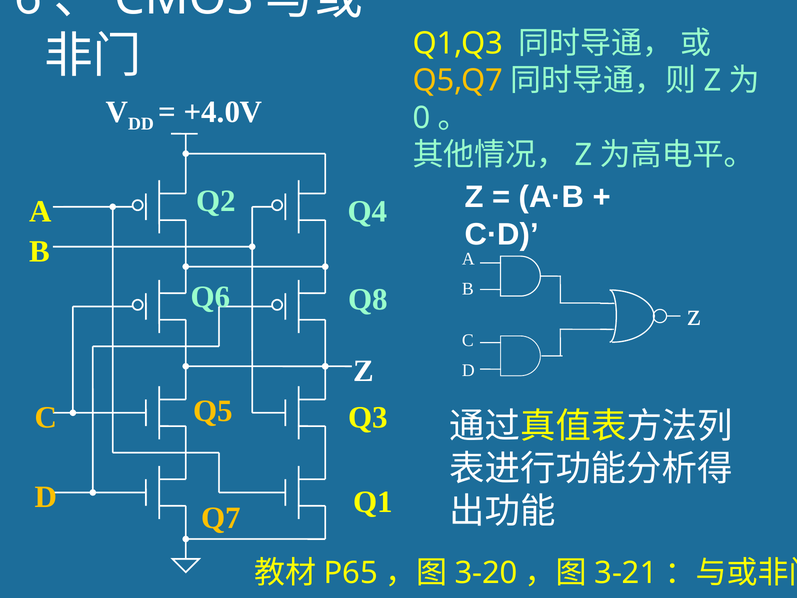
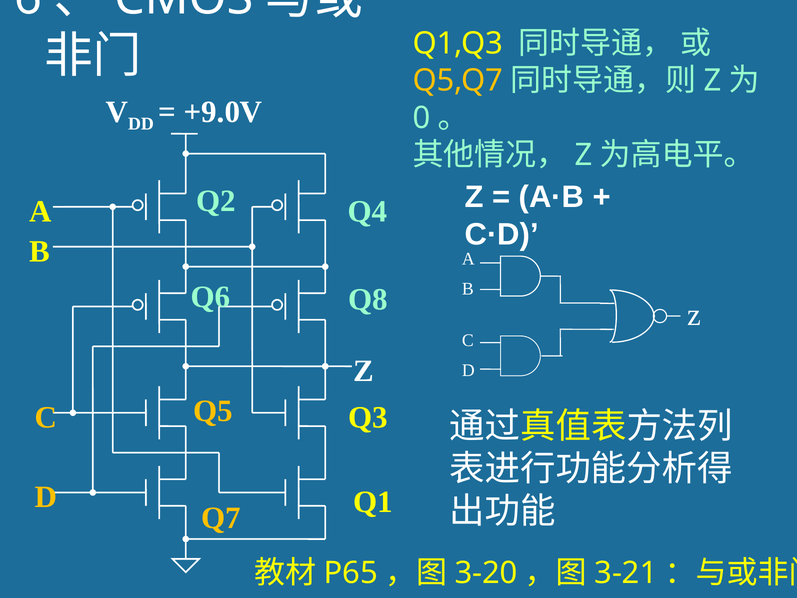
+4.0V: +4.0V -> +9.0V
